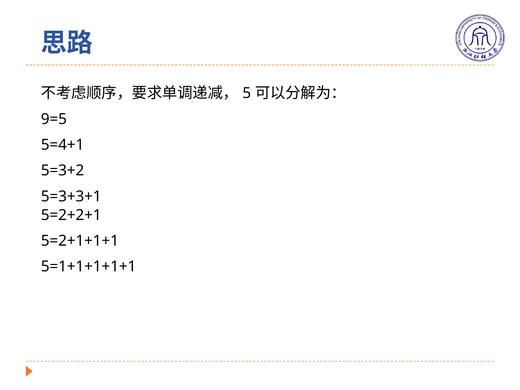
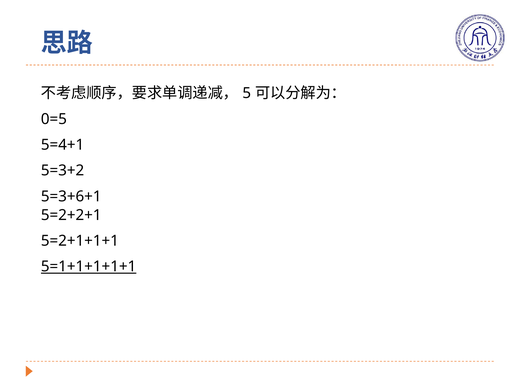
9=5: 9=5 -> 0=5
5=3+3+1: 5=3+3+1 -> 5=3+6+1
5=1+1+1+1+1 underline: none -> present
